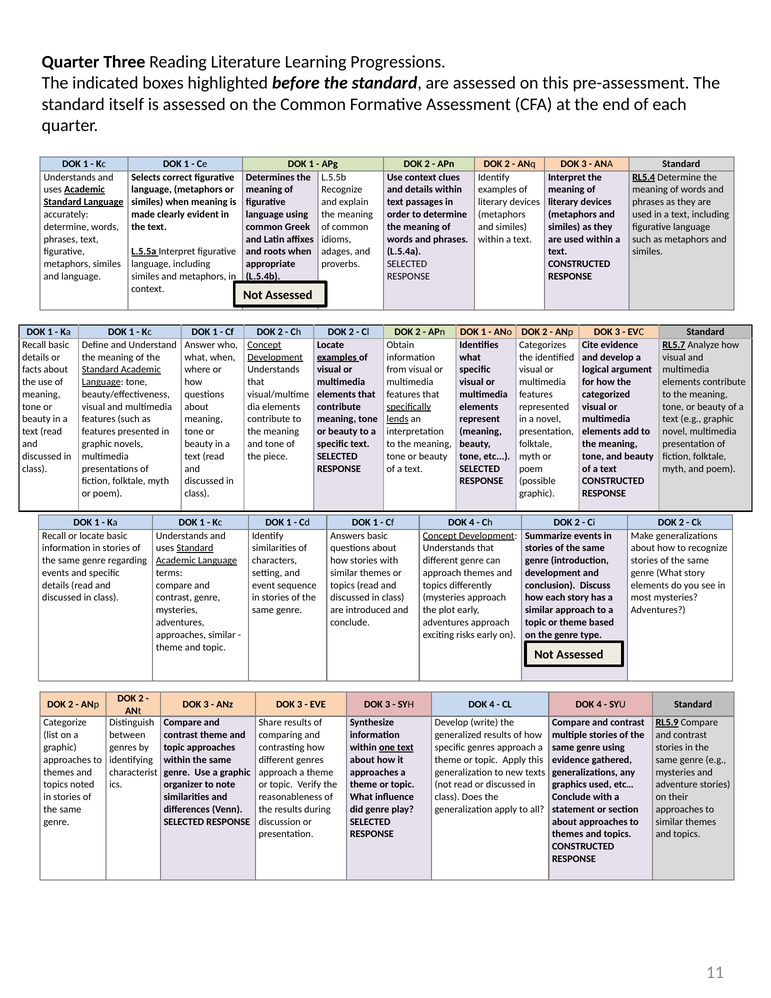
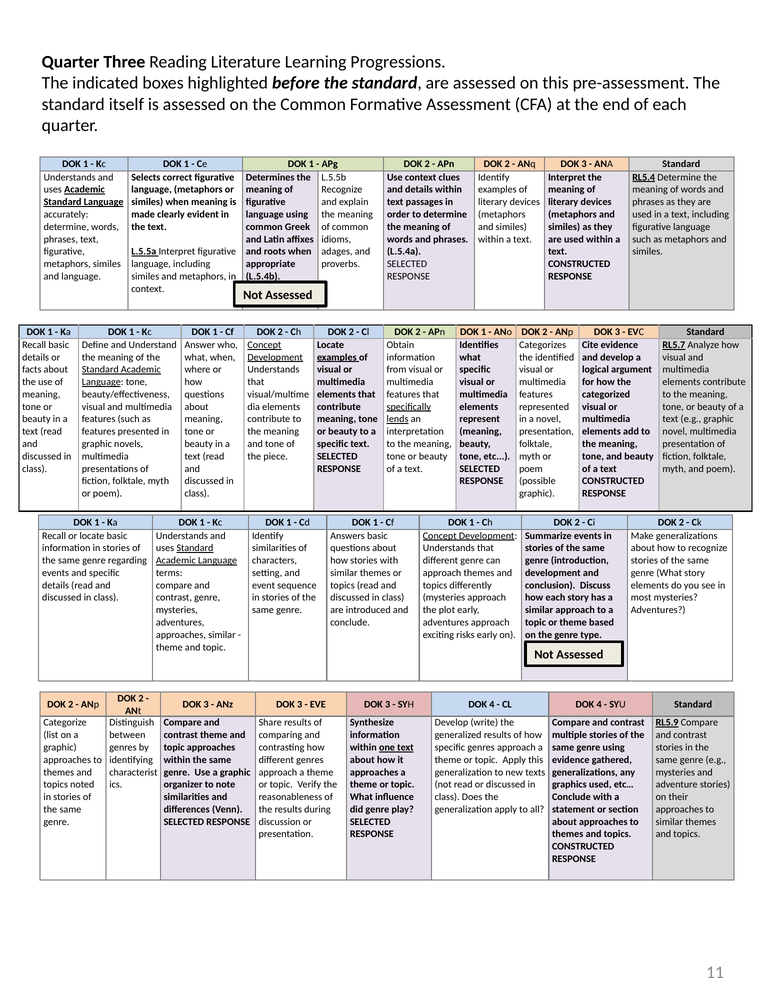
Cf DOK 4: 4 -> 1
